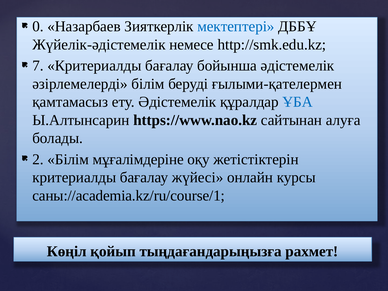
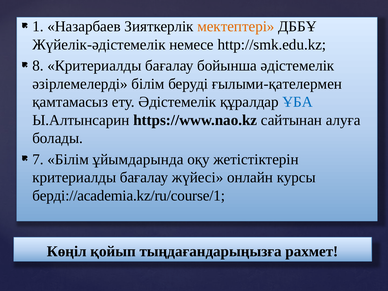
0: 0 -> 1
мектептері colour: blue -> orange
7: 7 -> 8
2: 2 -> 7
мұғалімдеріне: мұғалімдеріне -> ұйымдарында
саны://academia.kz/ru/course/1: саны://academia.kz/ru/course/1 -> берді://academia.kz/ru/course/1
